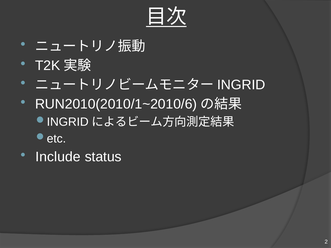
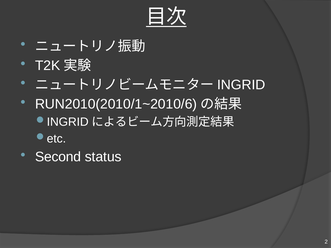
Include: Include -> Second
